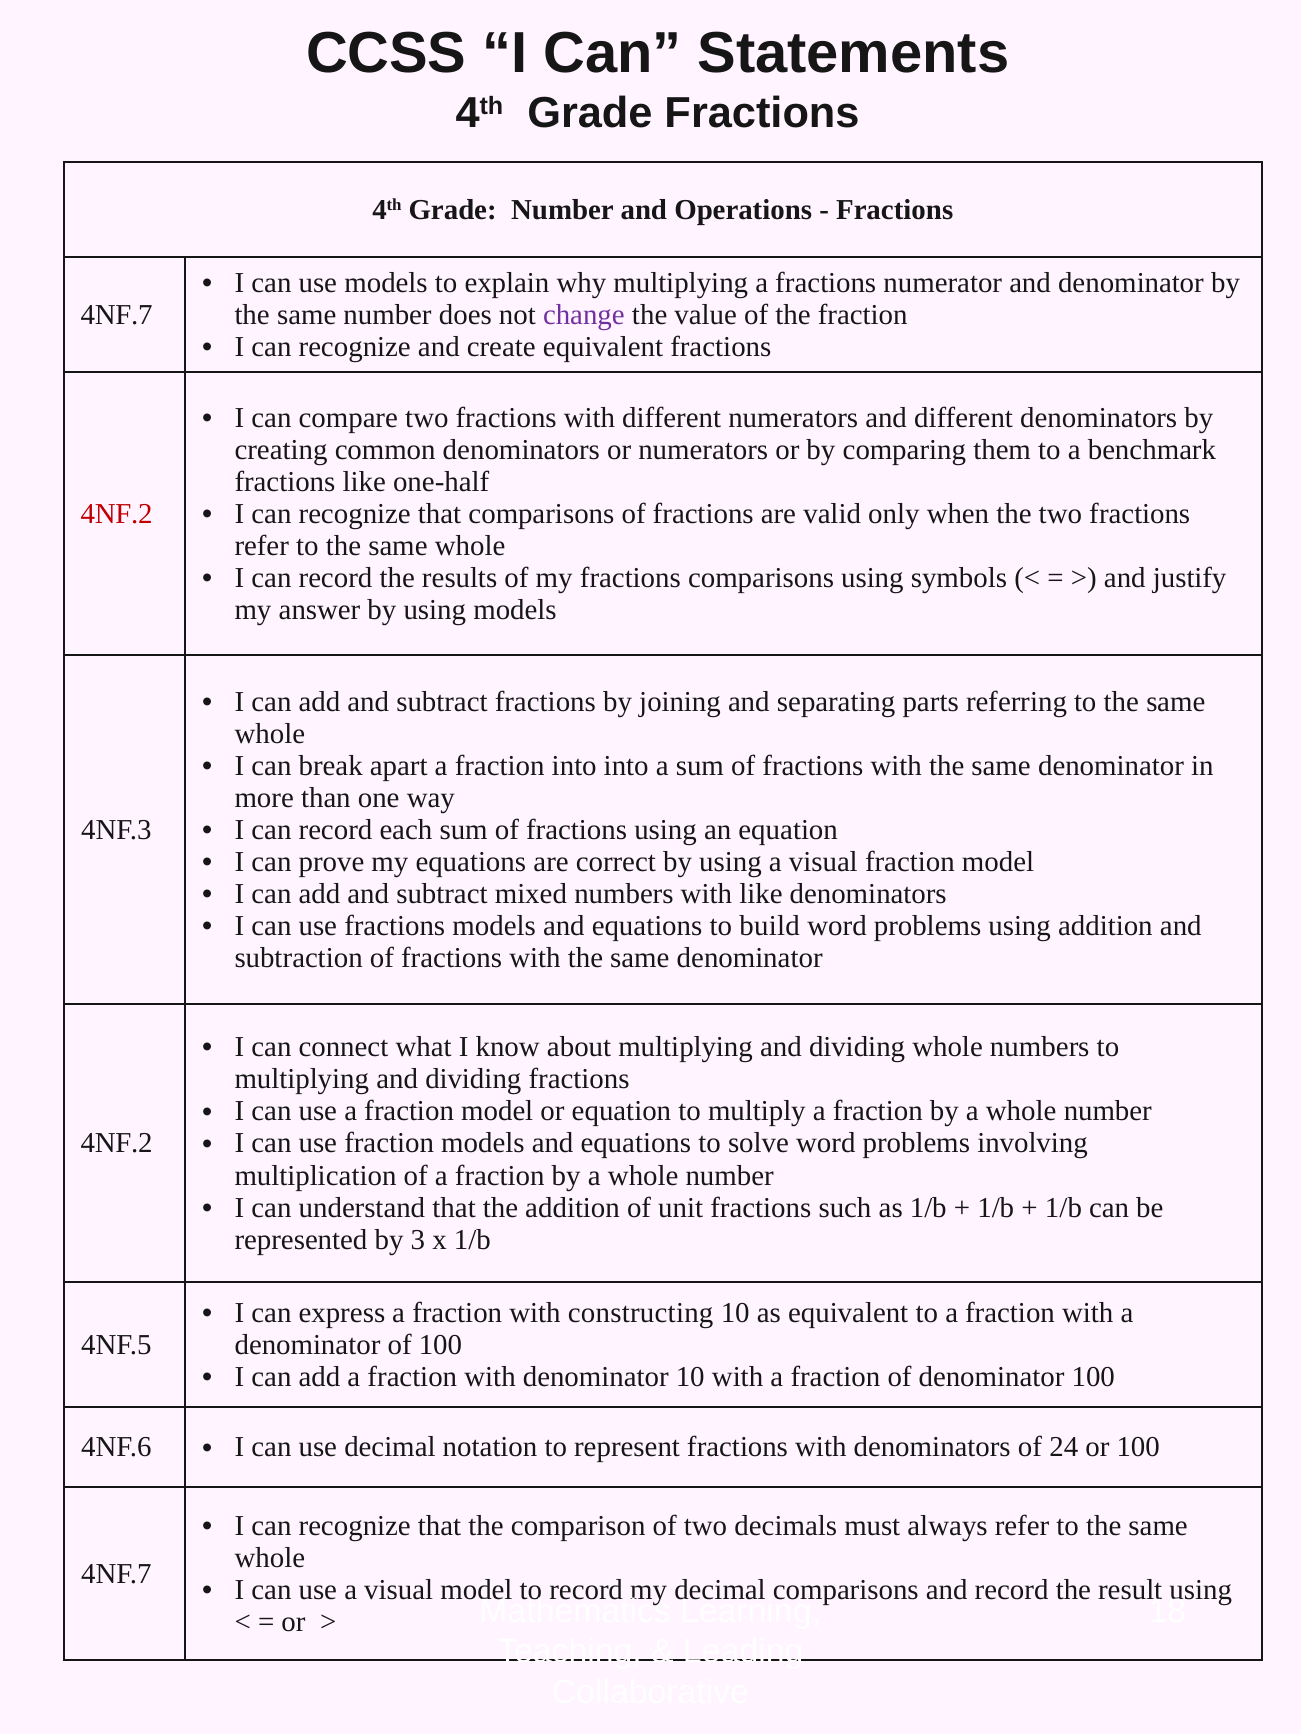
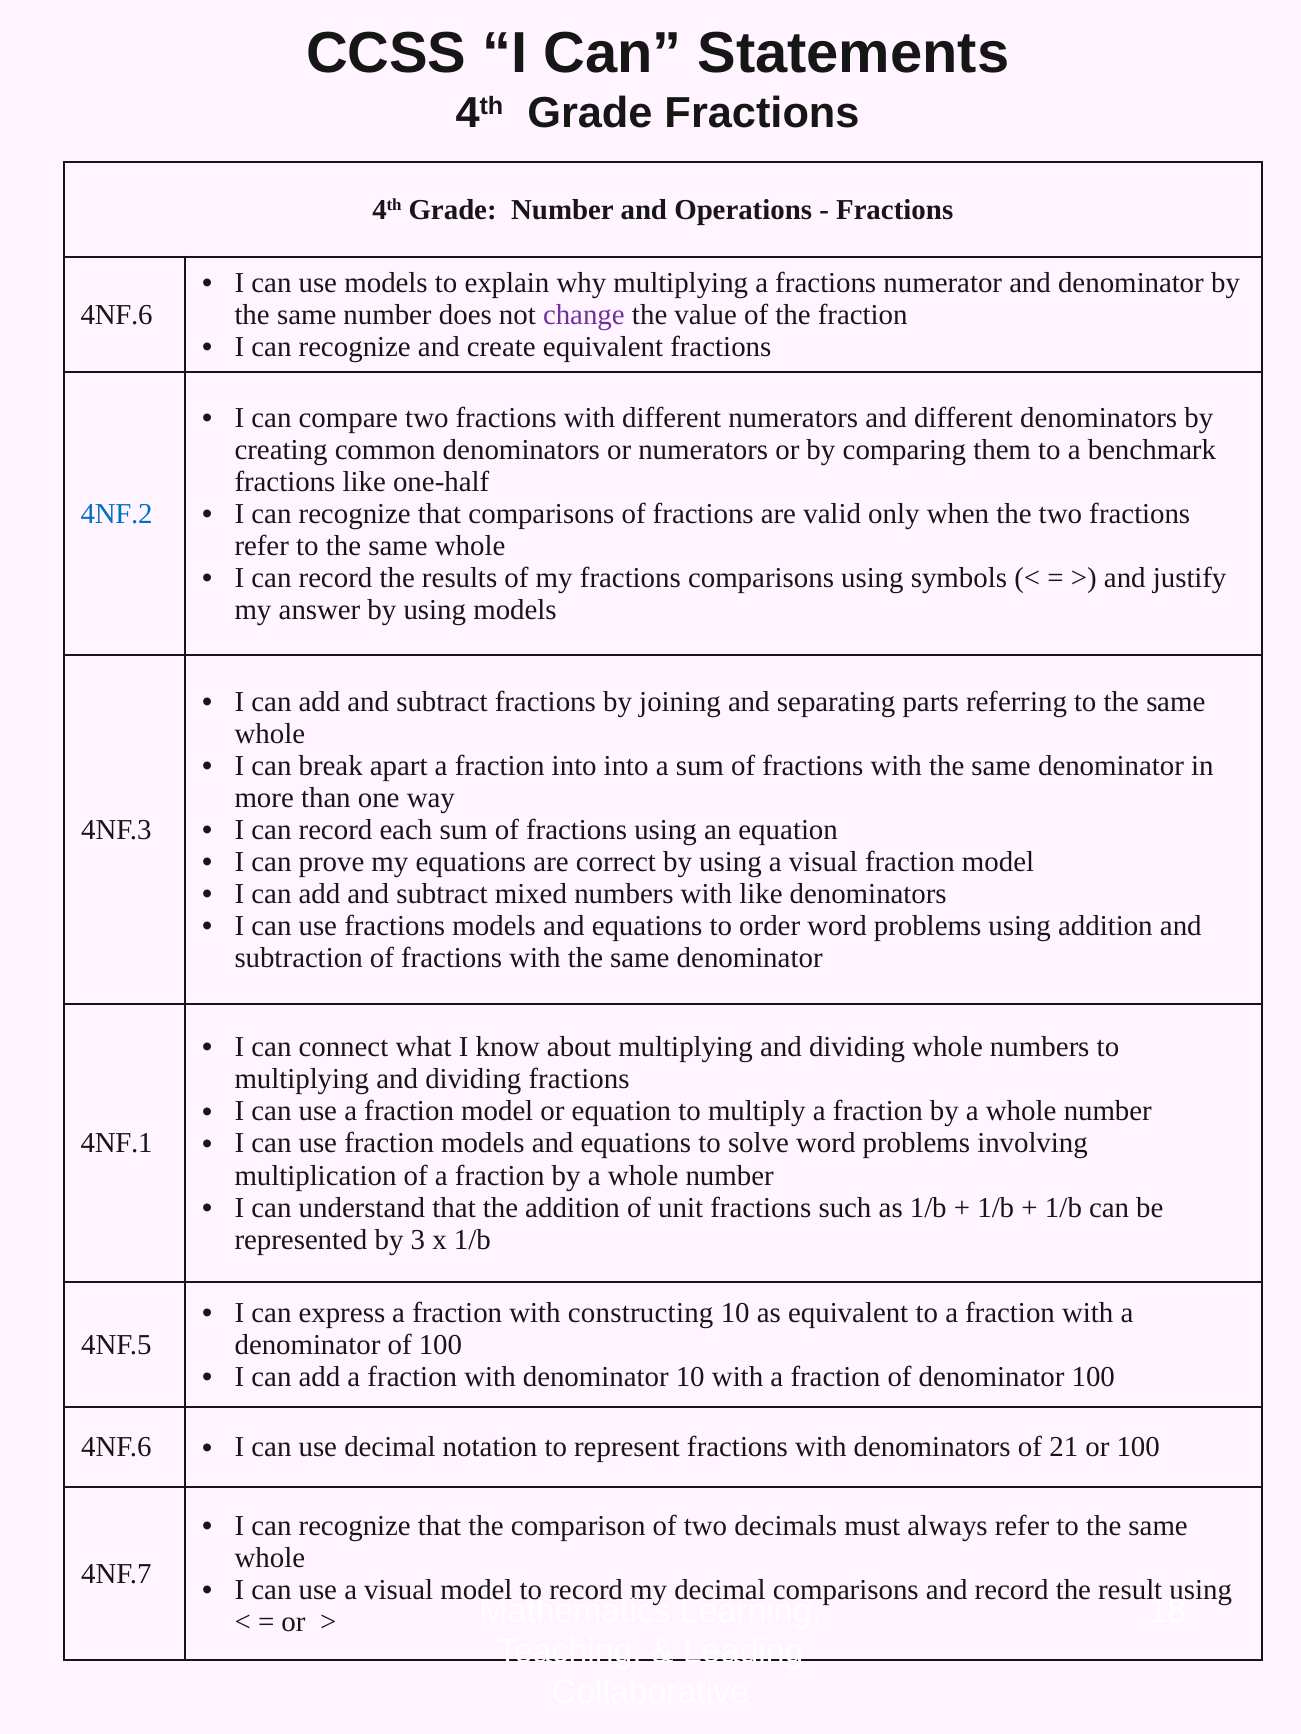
4NF.7 at (117, 315): 4NF.7 -> 4NF.6
4NF.2 at (117, 514) colour: red -> blue
build: build -> order
4NF.2 at (117, 1144): 4NF.2 -> 4NF.1
24: 24 -> 21
